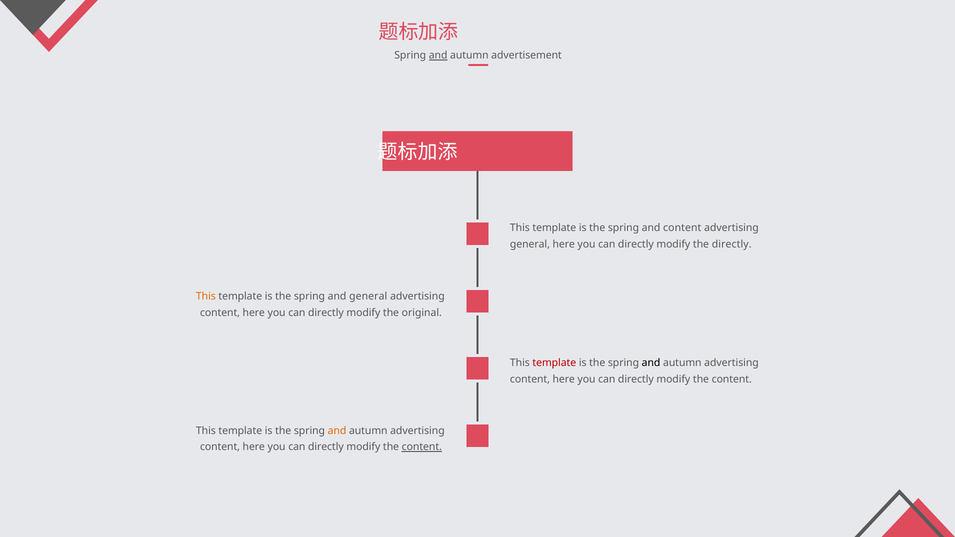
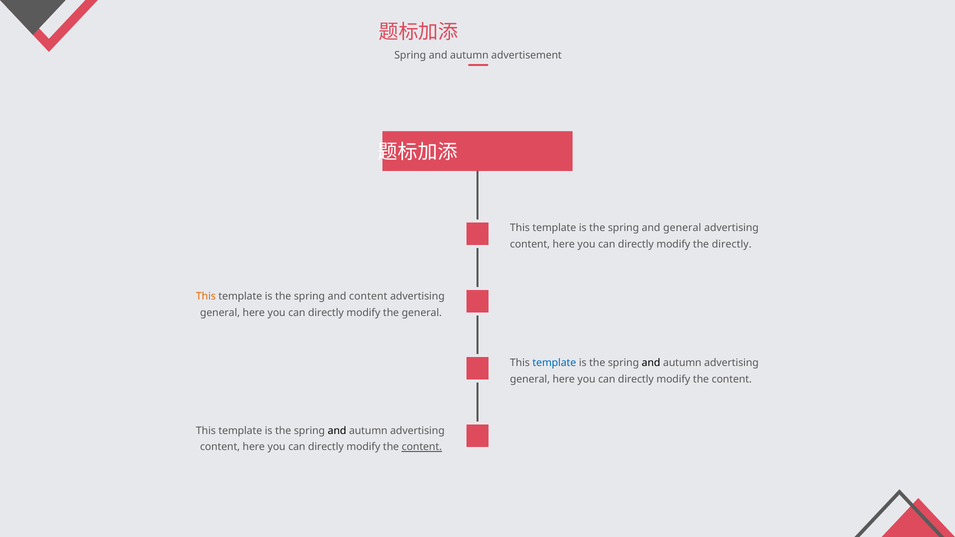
and at (438, 56) underline: present -> none
and content: content -> general
general at (530, 244): general -> content
and general: general -> content
content at (220, 313): content -> general
the original: original -> general
template at (554, 363) colour: red -> blue
content at (530, 379): content -> general
and at (337, 431) colour: orange -> black
